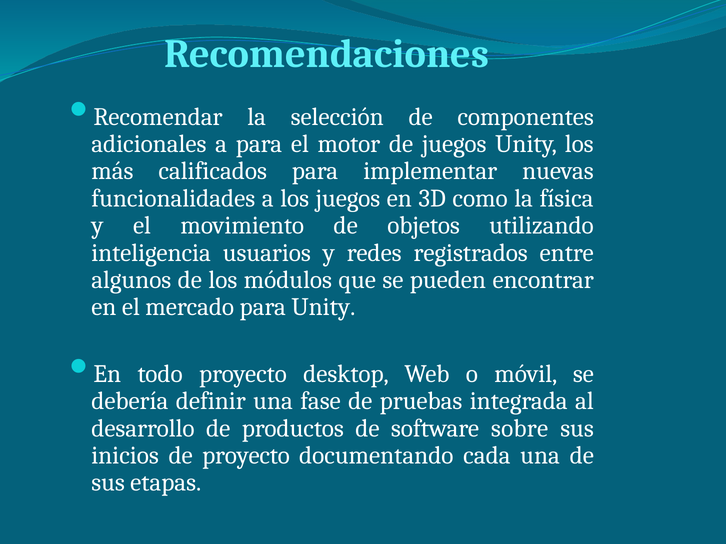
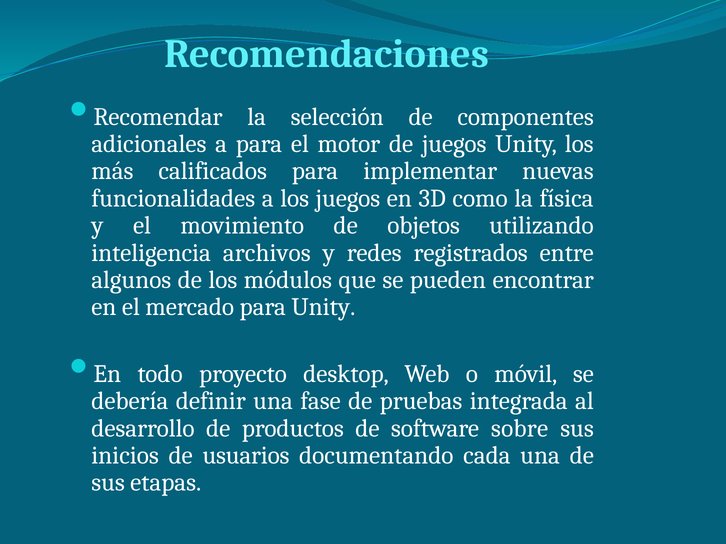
usuarios: usuarios -> archivos
de proyecto: proyecto -> usuarios
